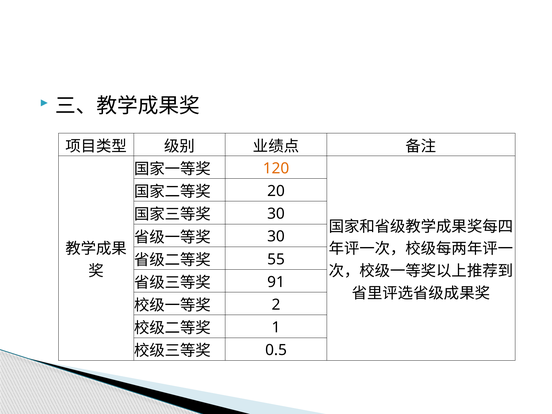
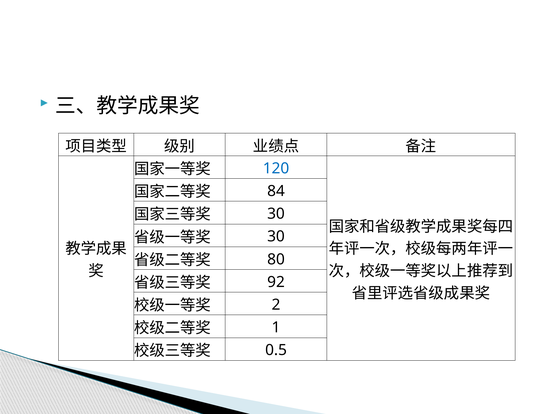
120 colour: orange -> blue
20: 20 -> 84
55: 55 -> 80
91: 91 -> 92
